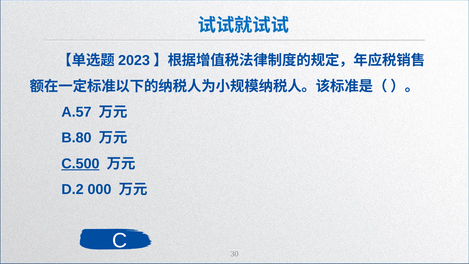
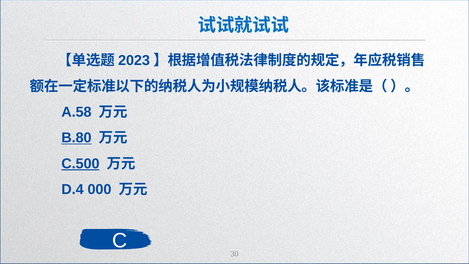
A.57: A.57 -> A.58
B.80 underline: none -> present
D.2: D.2 -> D.4
